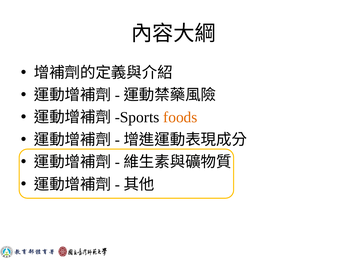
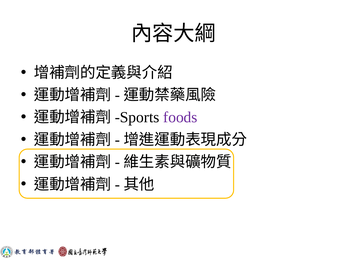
foods colour: orange -> purple
